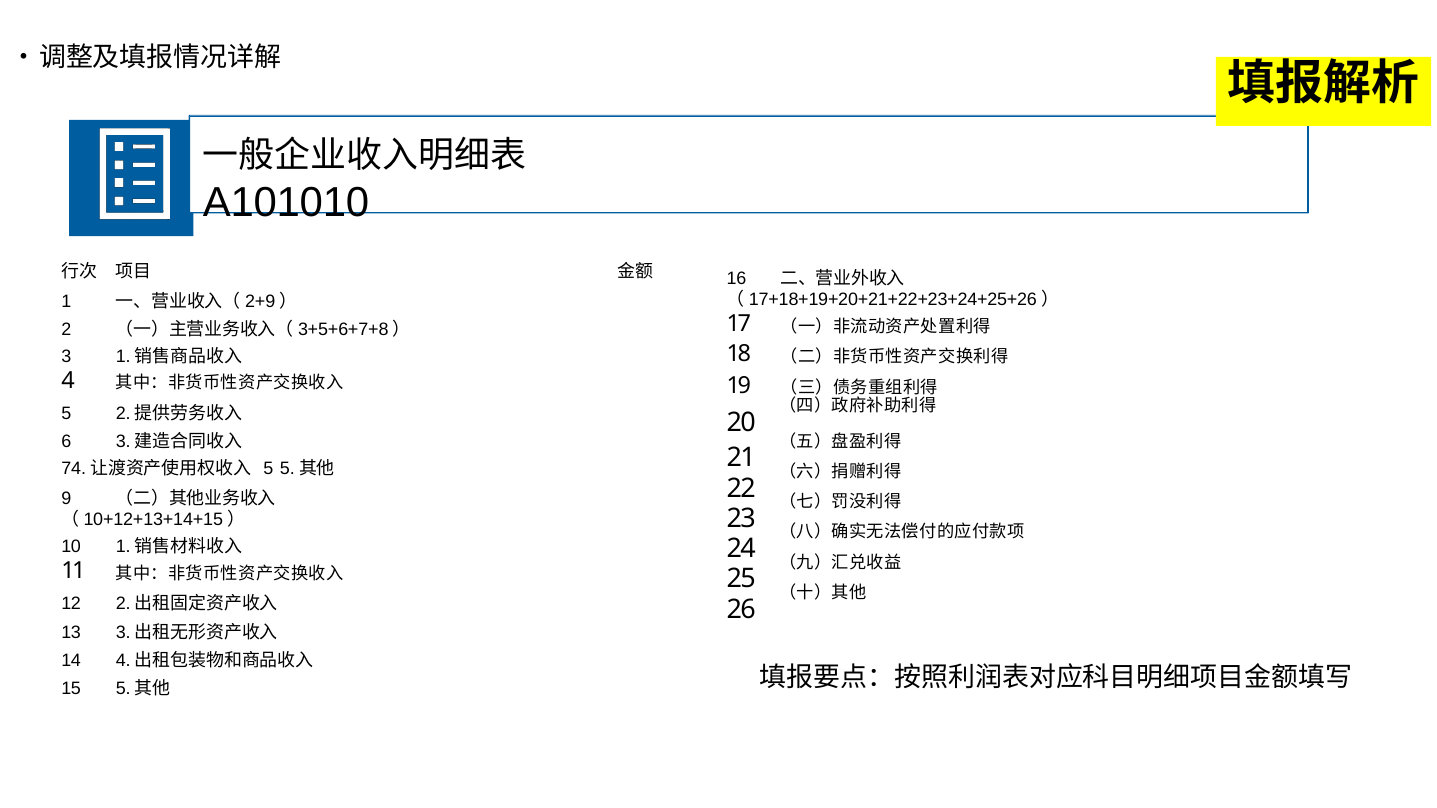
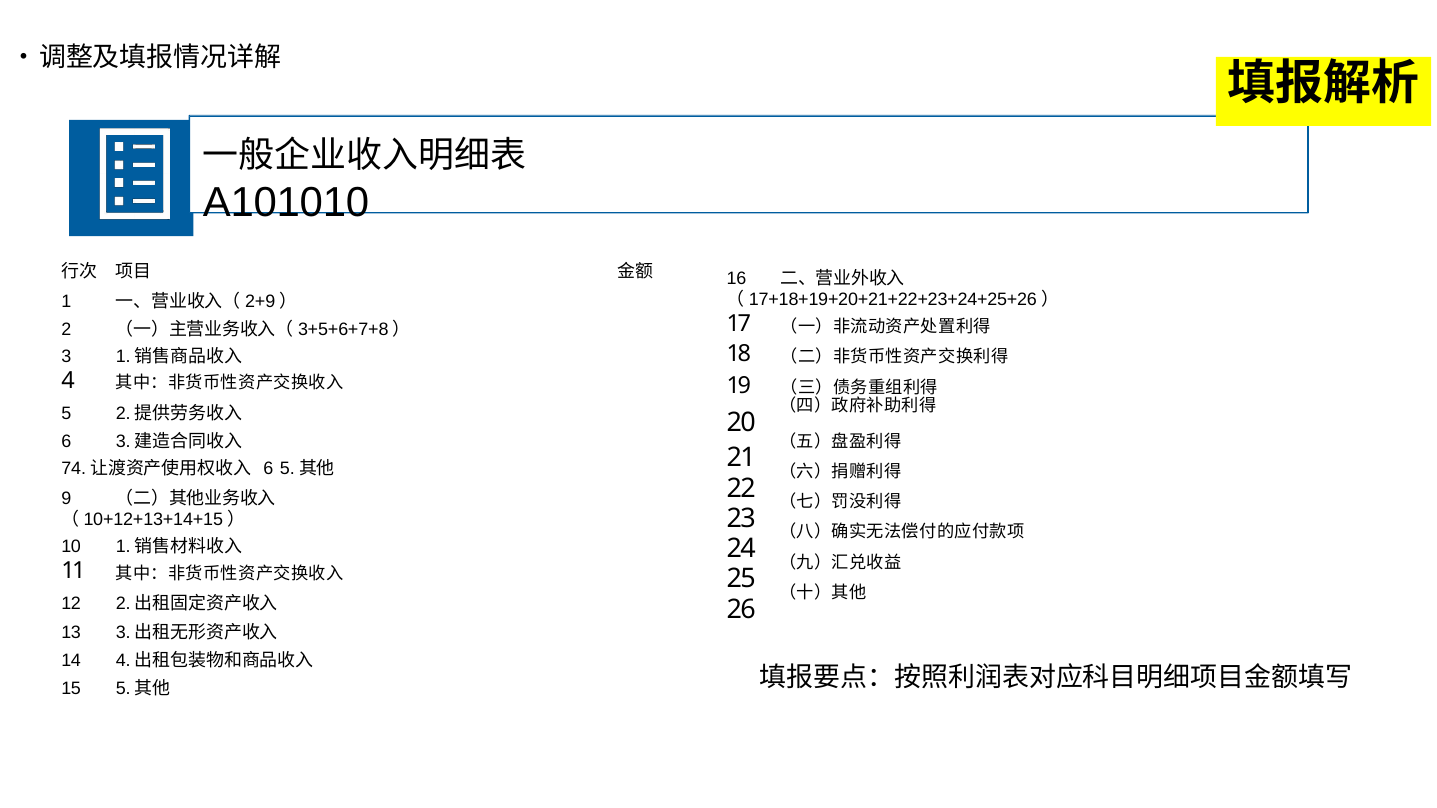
5 at (268, 469): 5 -> 6
